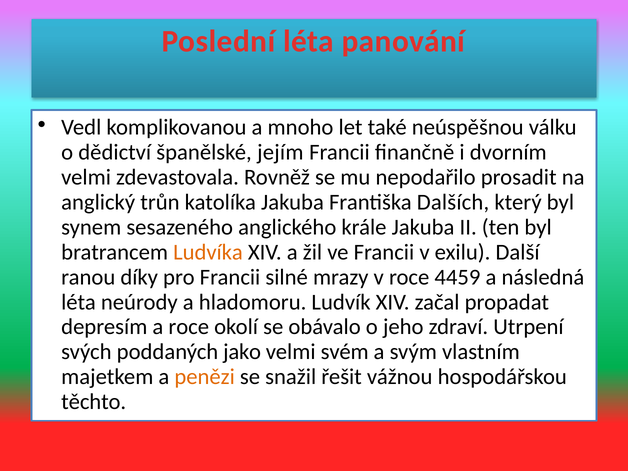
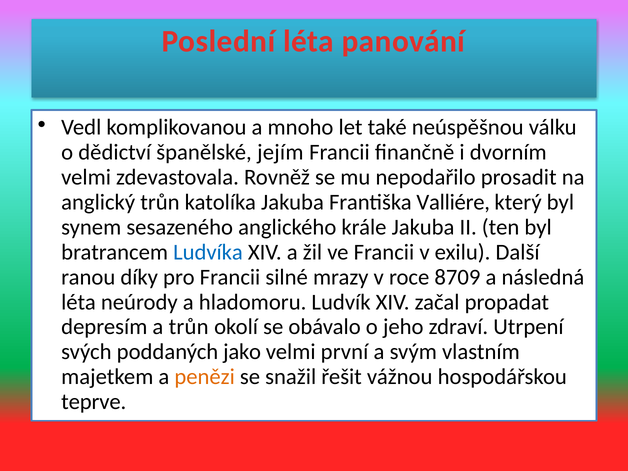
Dalších: Dalších -> Valliére
Ludvíka colour: orange -> blue
4459: 4459 -> 8709
a roce: roce -> trůn
svém: svém -> první
těchto: těchto -> teprve
